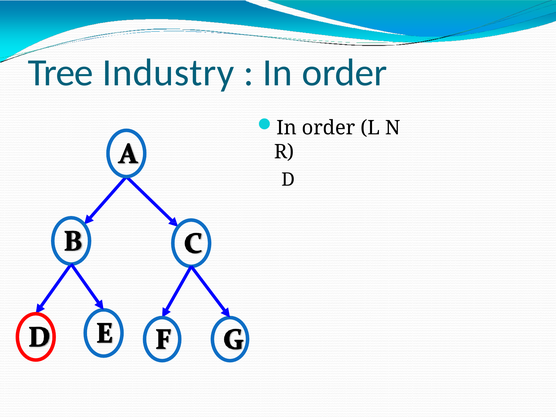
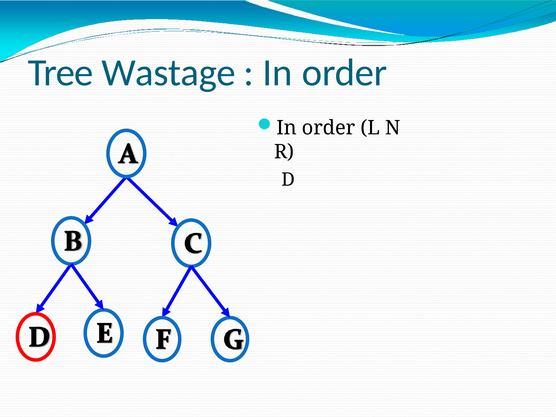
Industry: Industry -> Wastage
